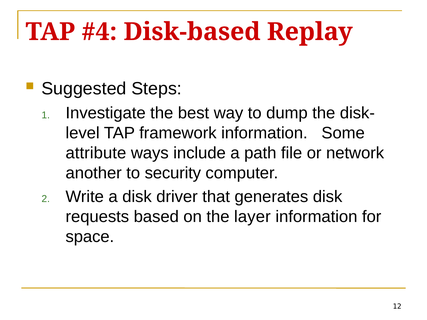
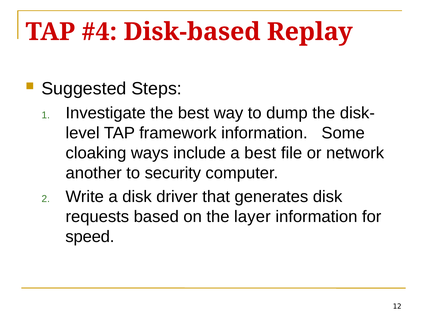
attribute: attribute -> cloaking
a path: path -> best
space: space -> speed
